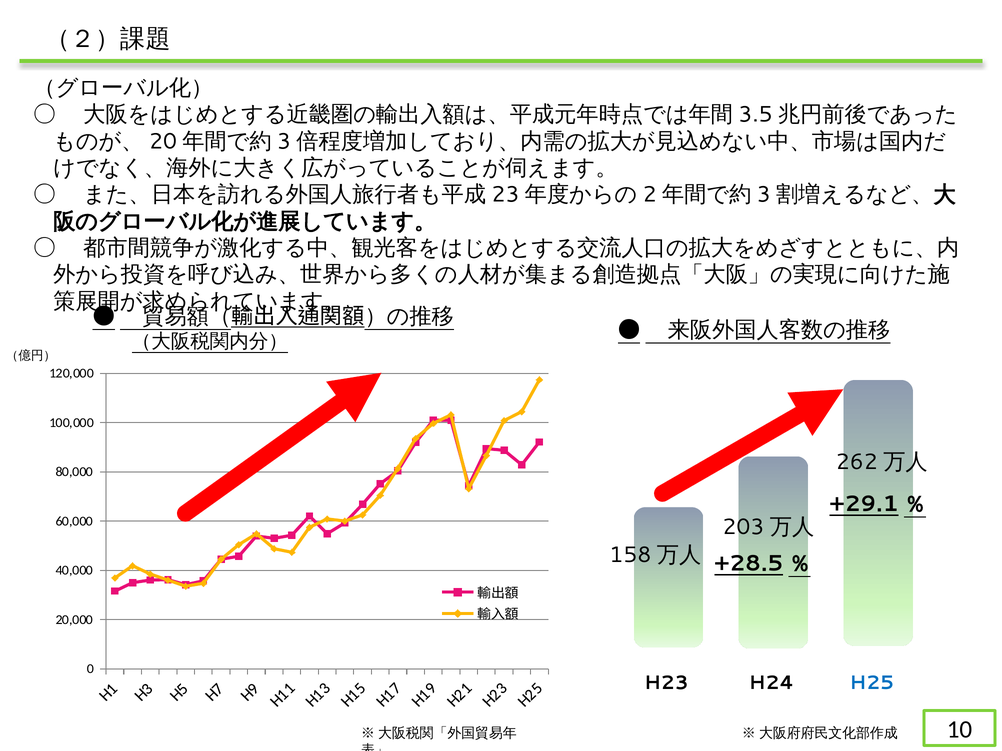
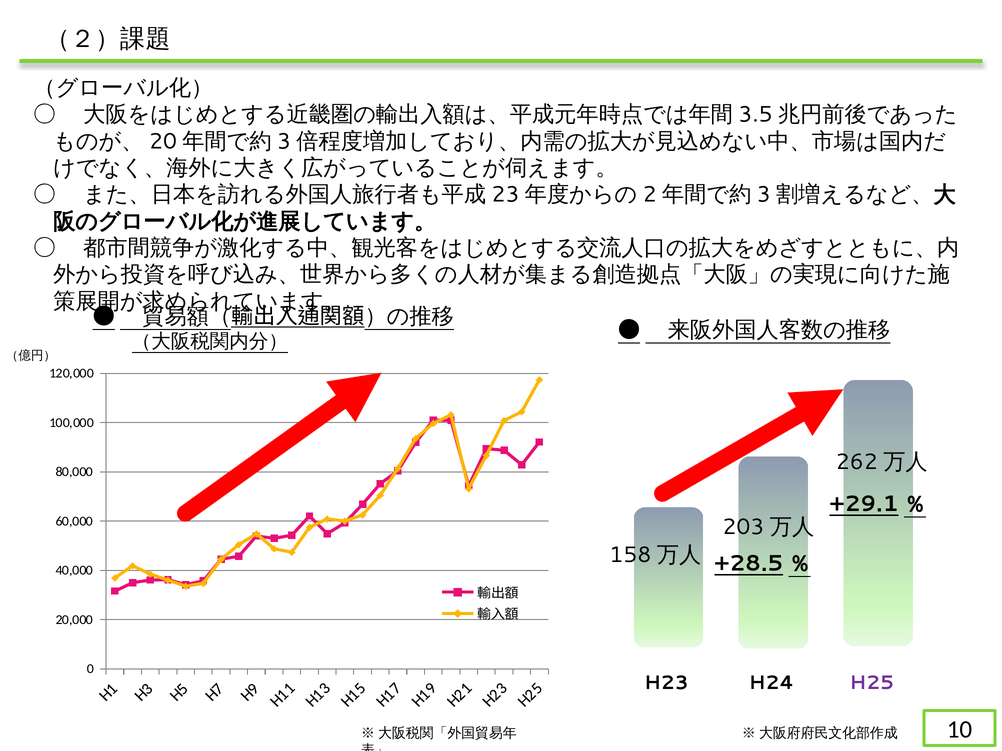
H25 colour: blue -> purple
